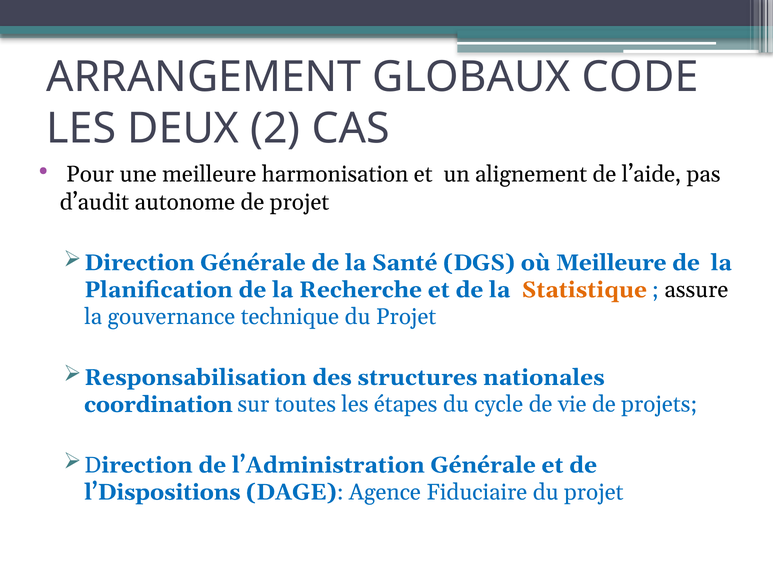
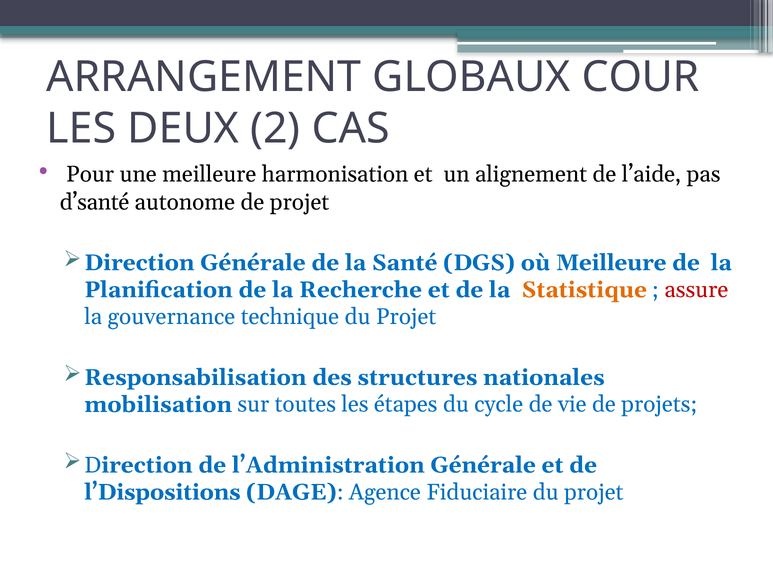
CODE: CODE -> COUR
d’audit: d’audit -> d’santé
assure colour: black -> red
coordination: coordination -> mobilisation
